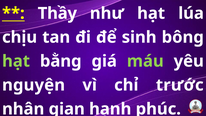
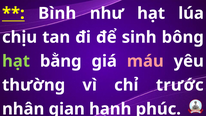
Thầy: Thầy -> Bình
máu colour: light green -> pink
nguyện: nguyện -> thường
